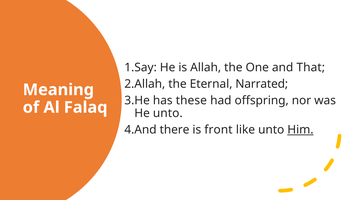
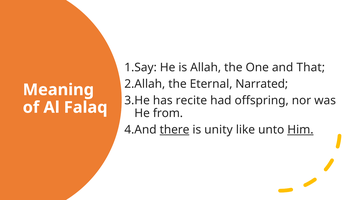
these: these -> recite
He unto: unto -> from
there underline: none -> present
front: front -> unity
